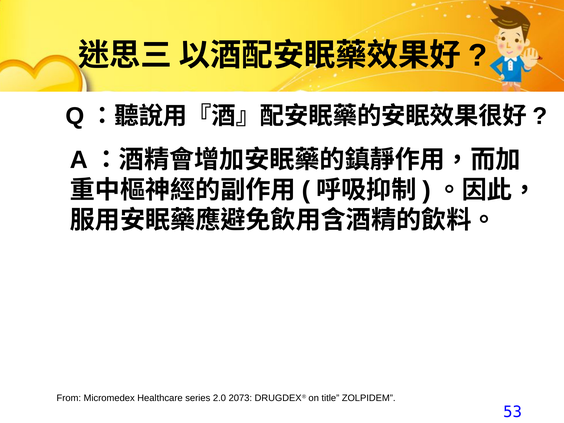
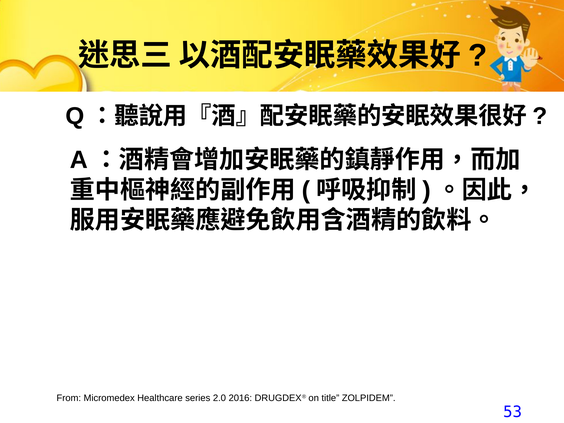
2073: 2073 -> 2016
